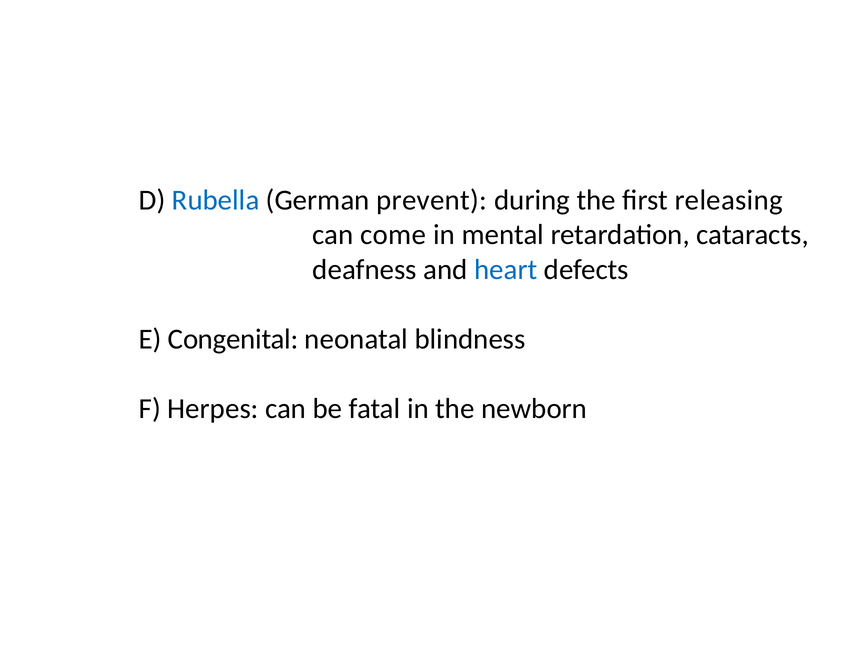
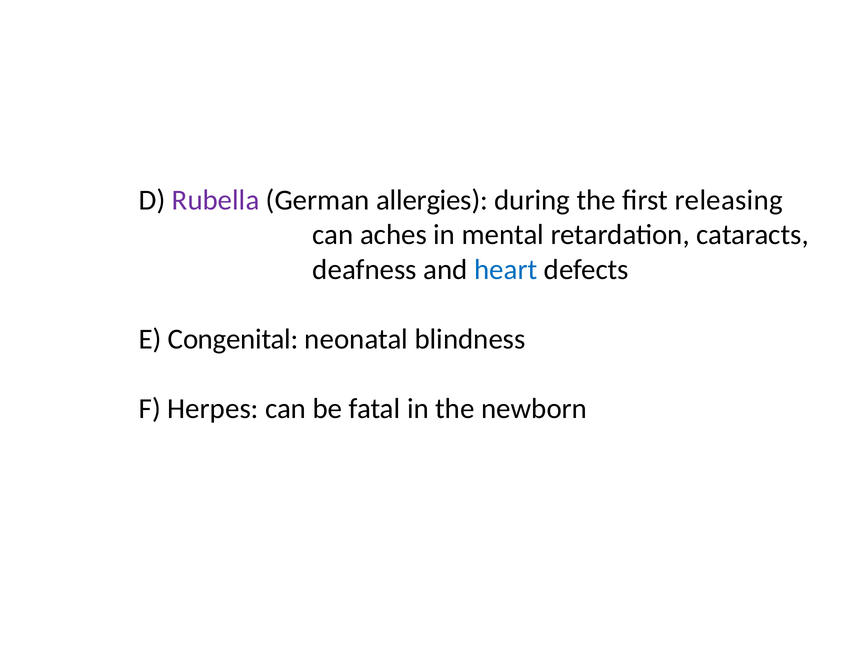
Rubella colour: blue -> purple
prevent: prevent -> allergies
come: come -> aches
